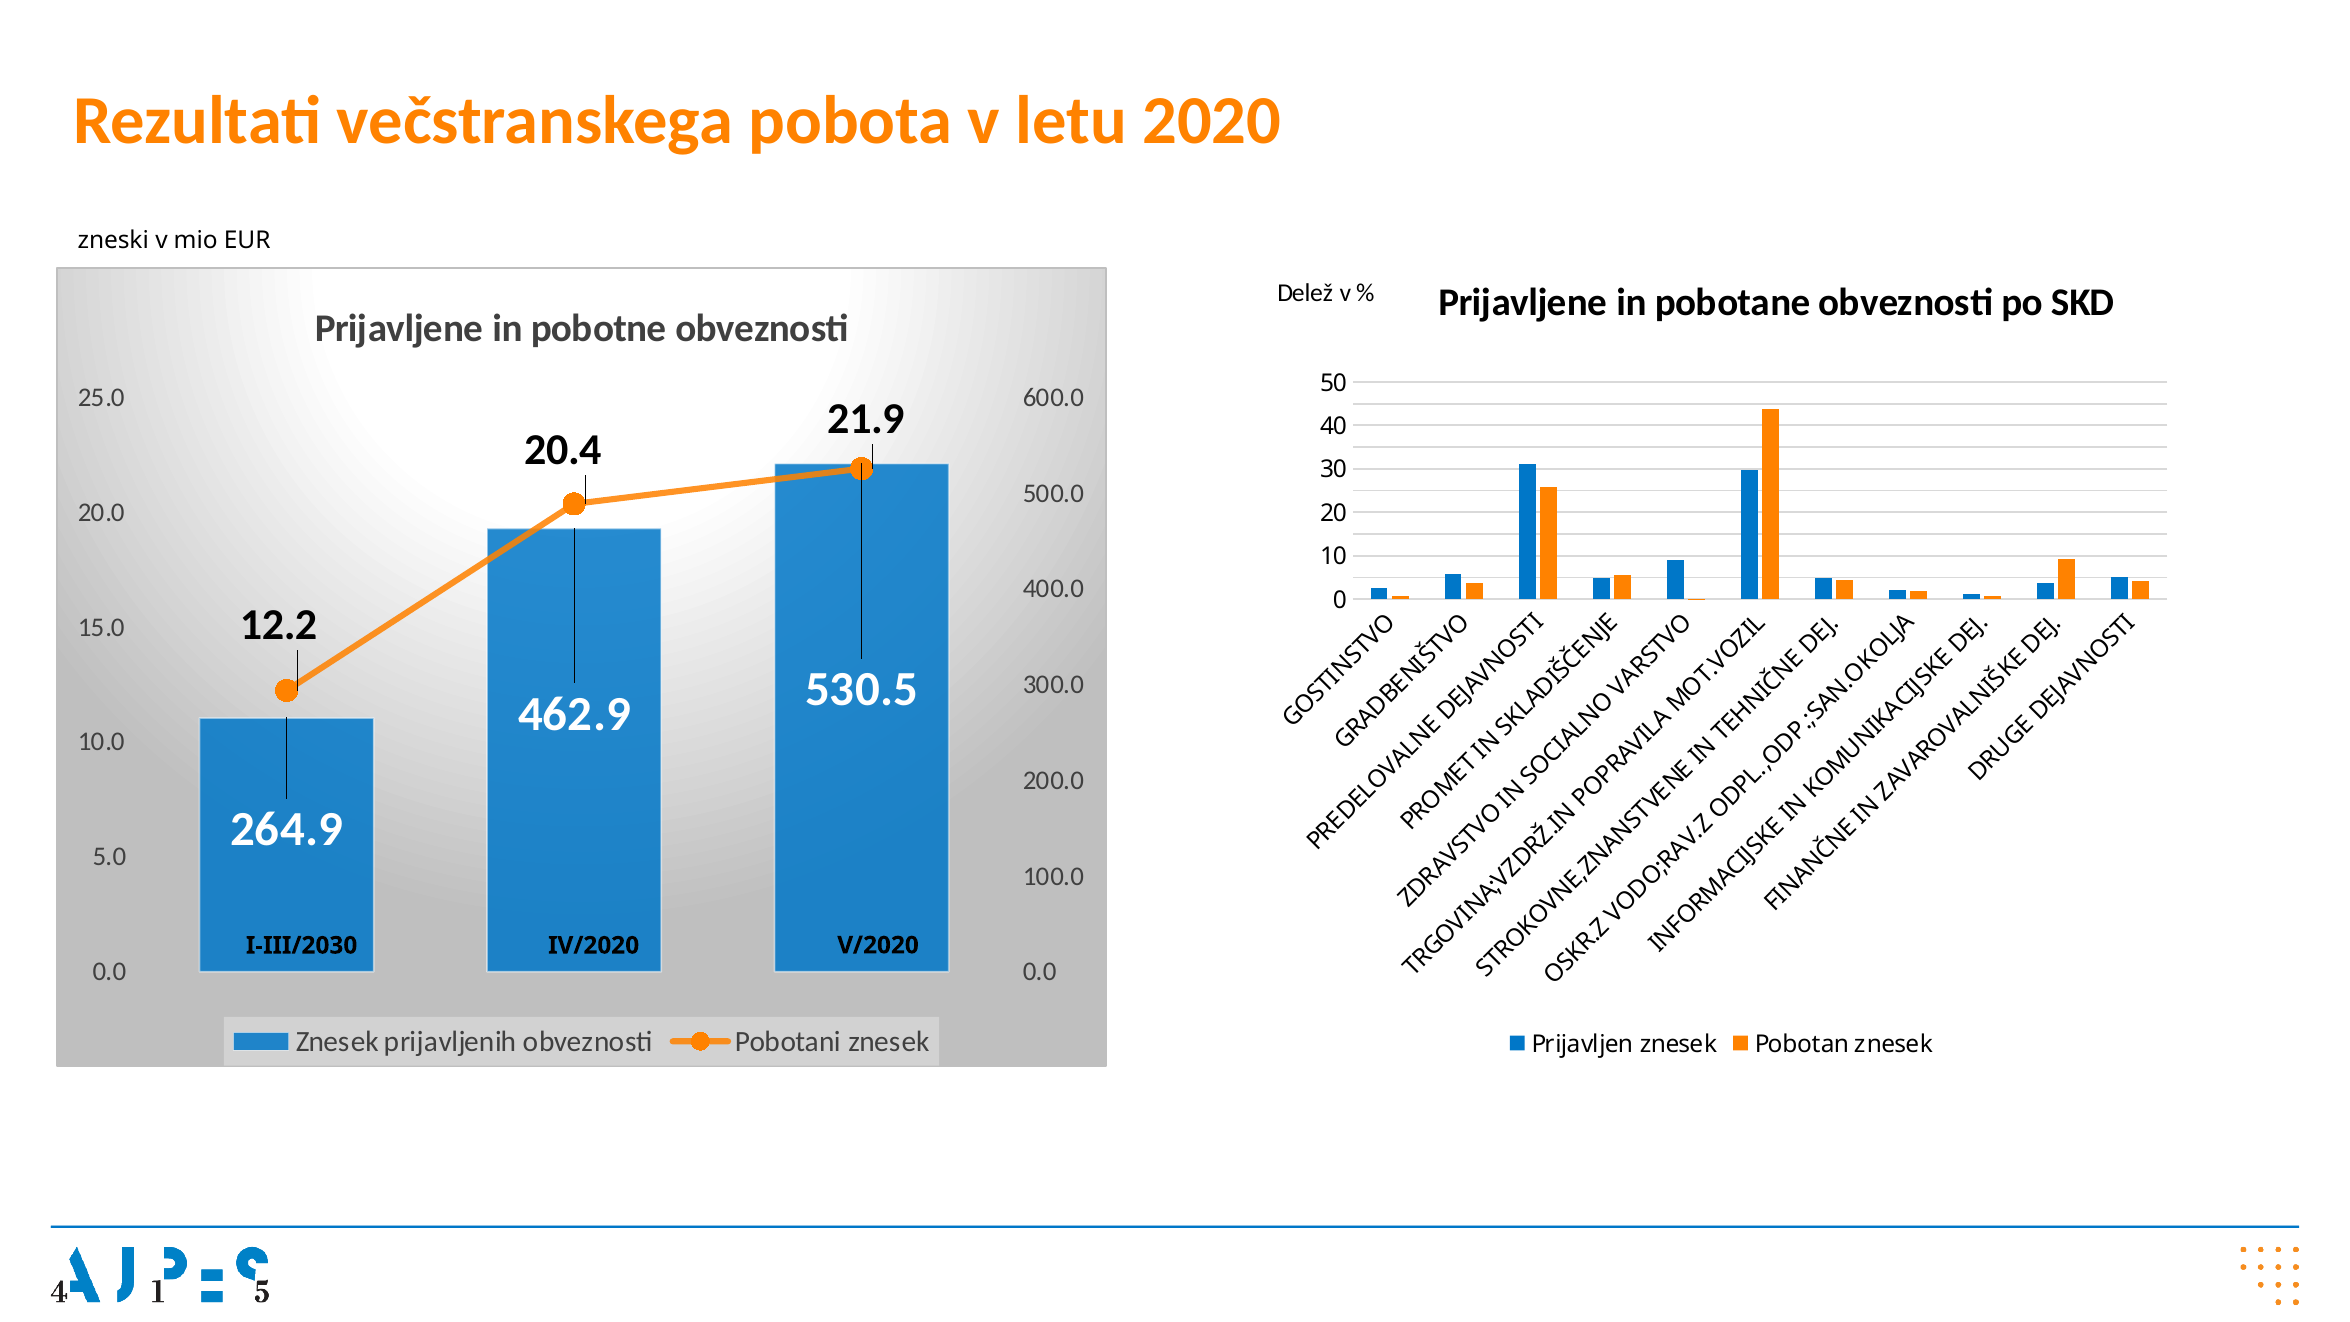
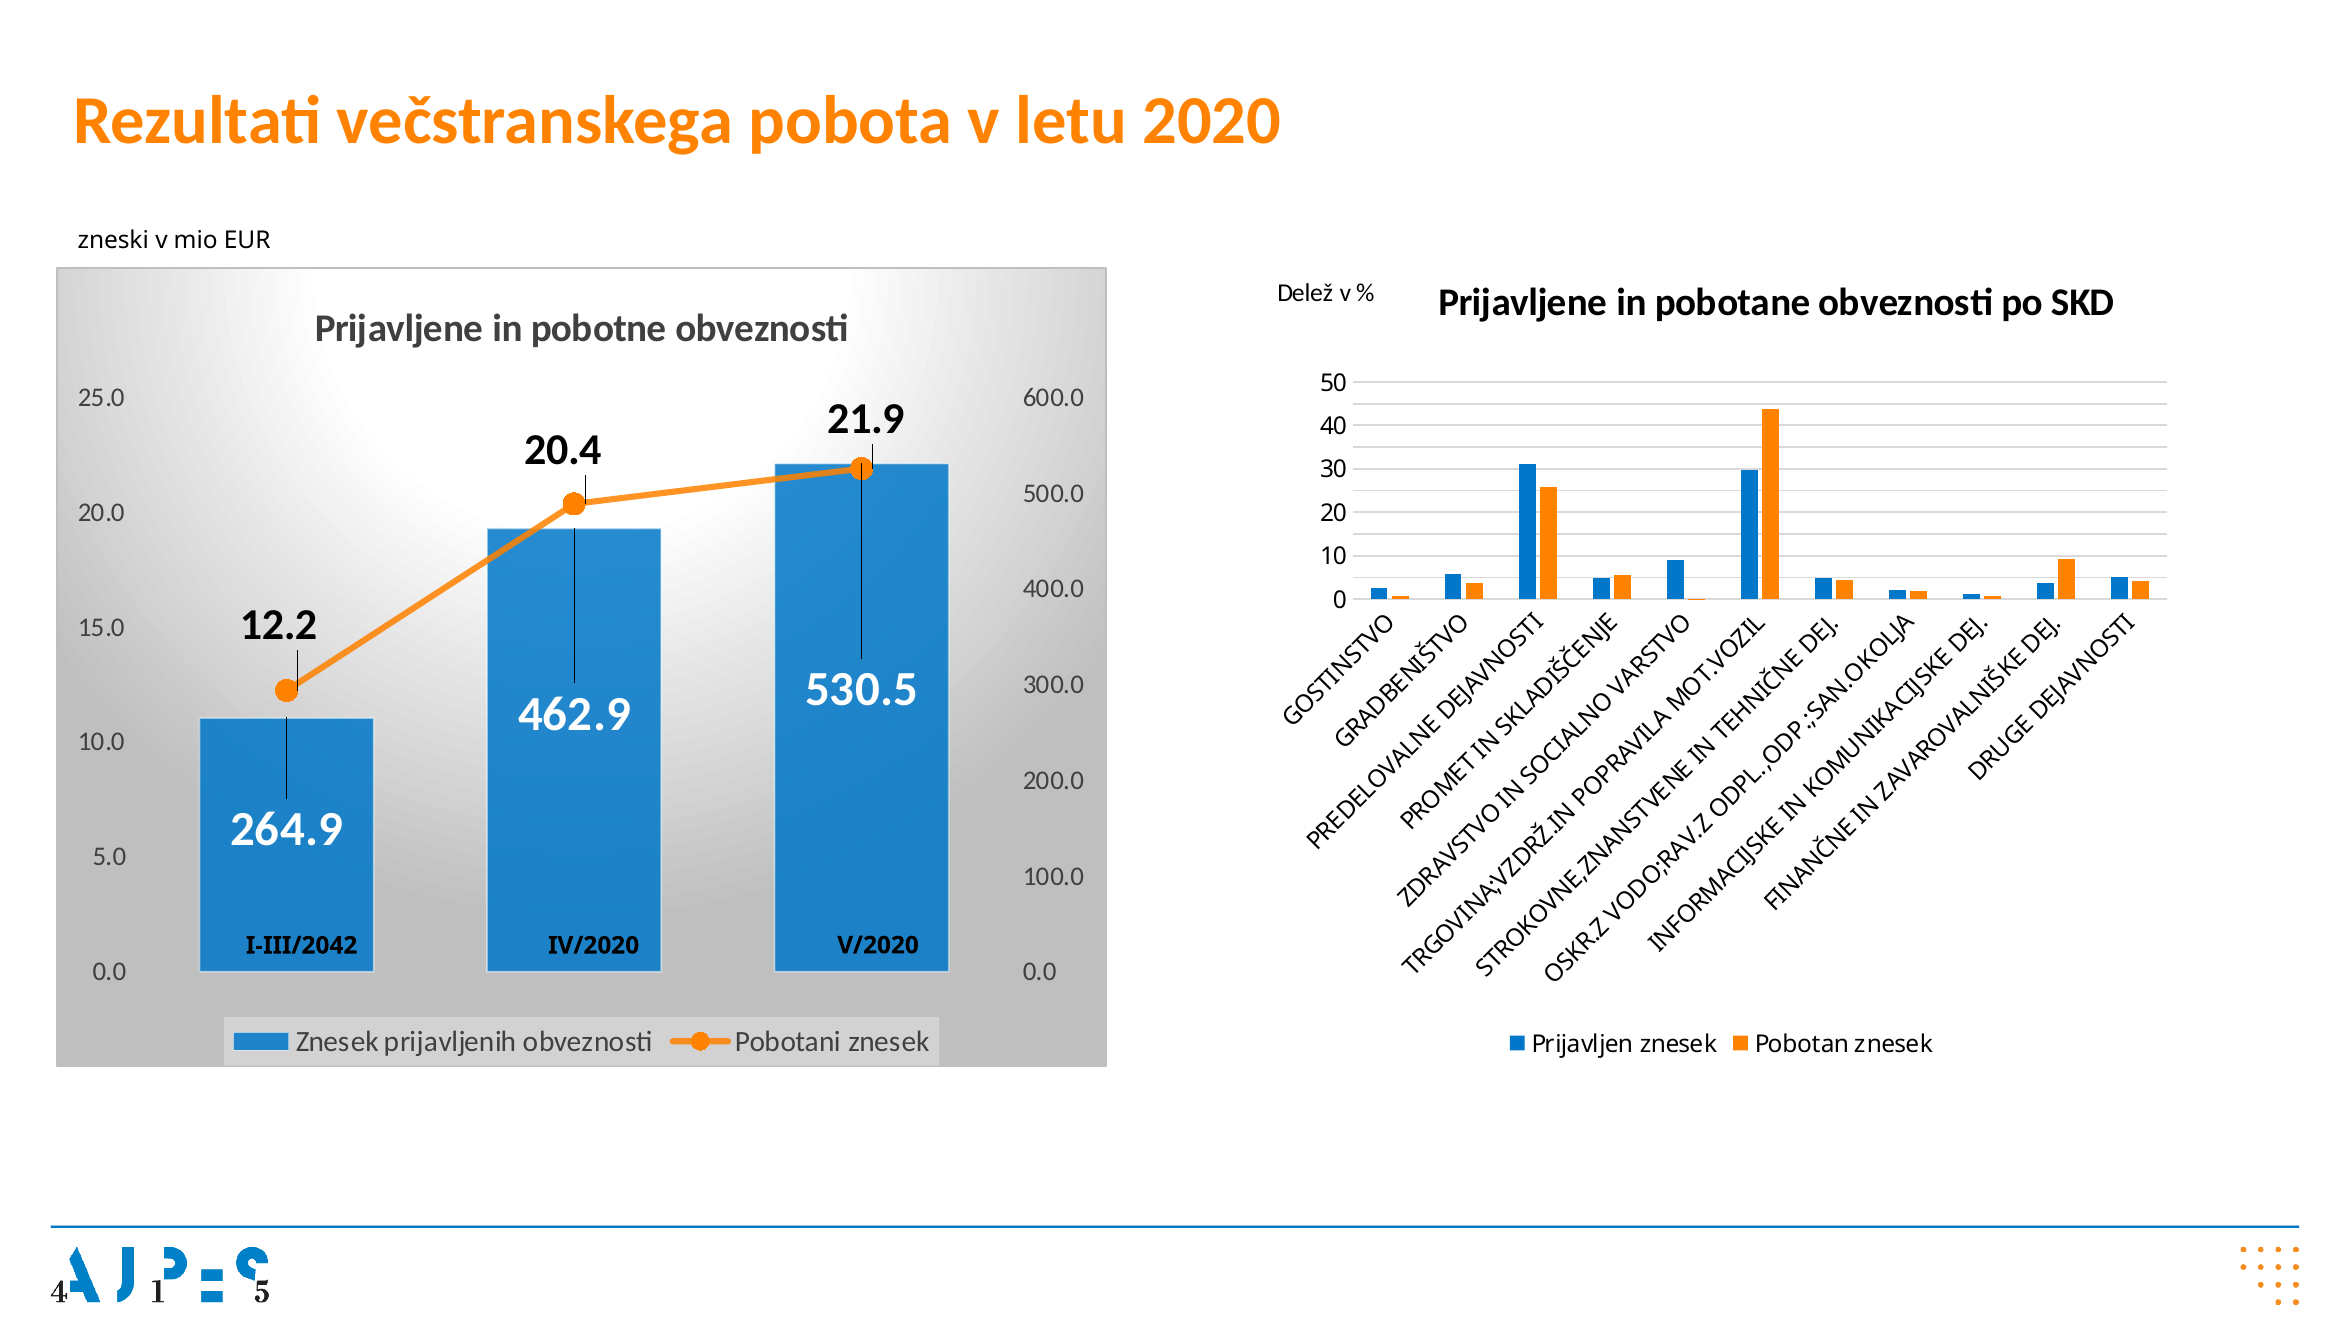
I-III/2030: I-III/2030 -> I-III/2042
